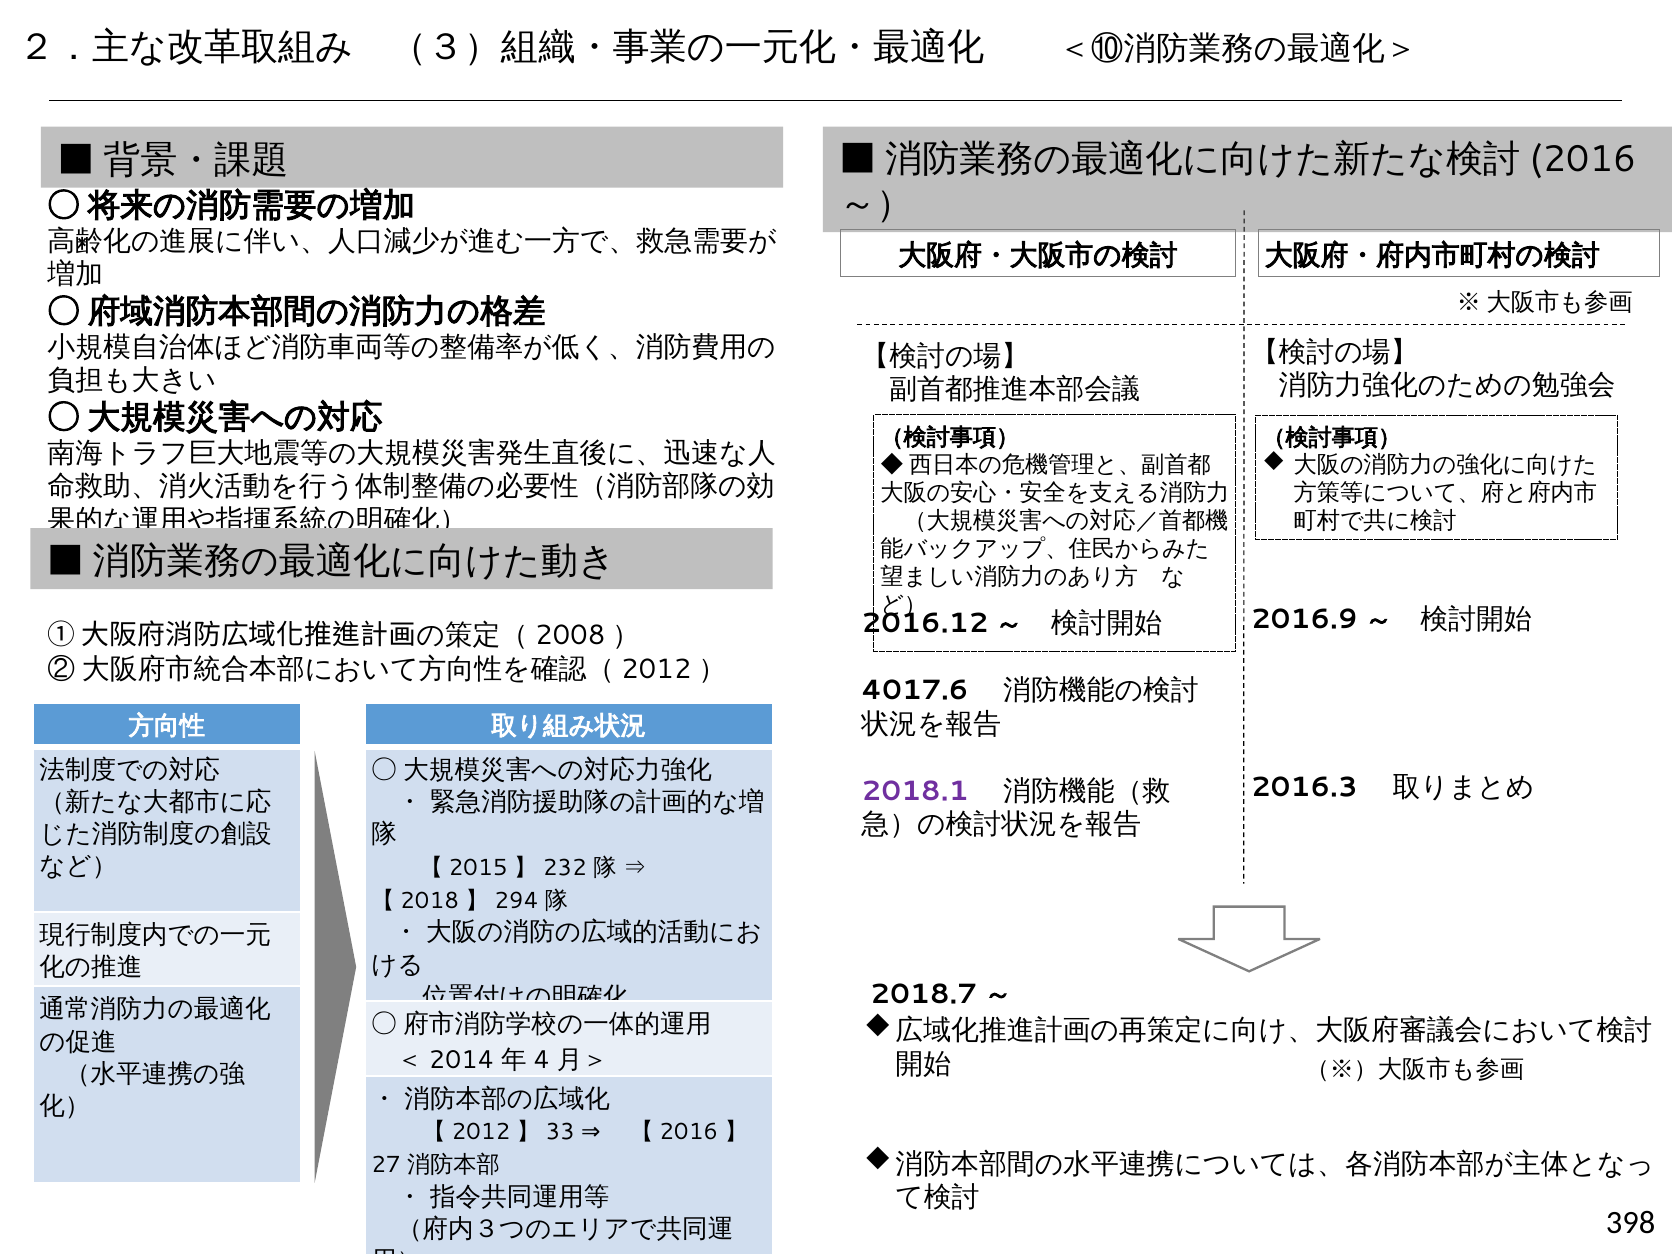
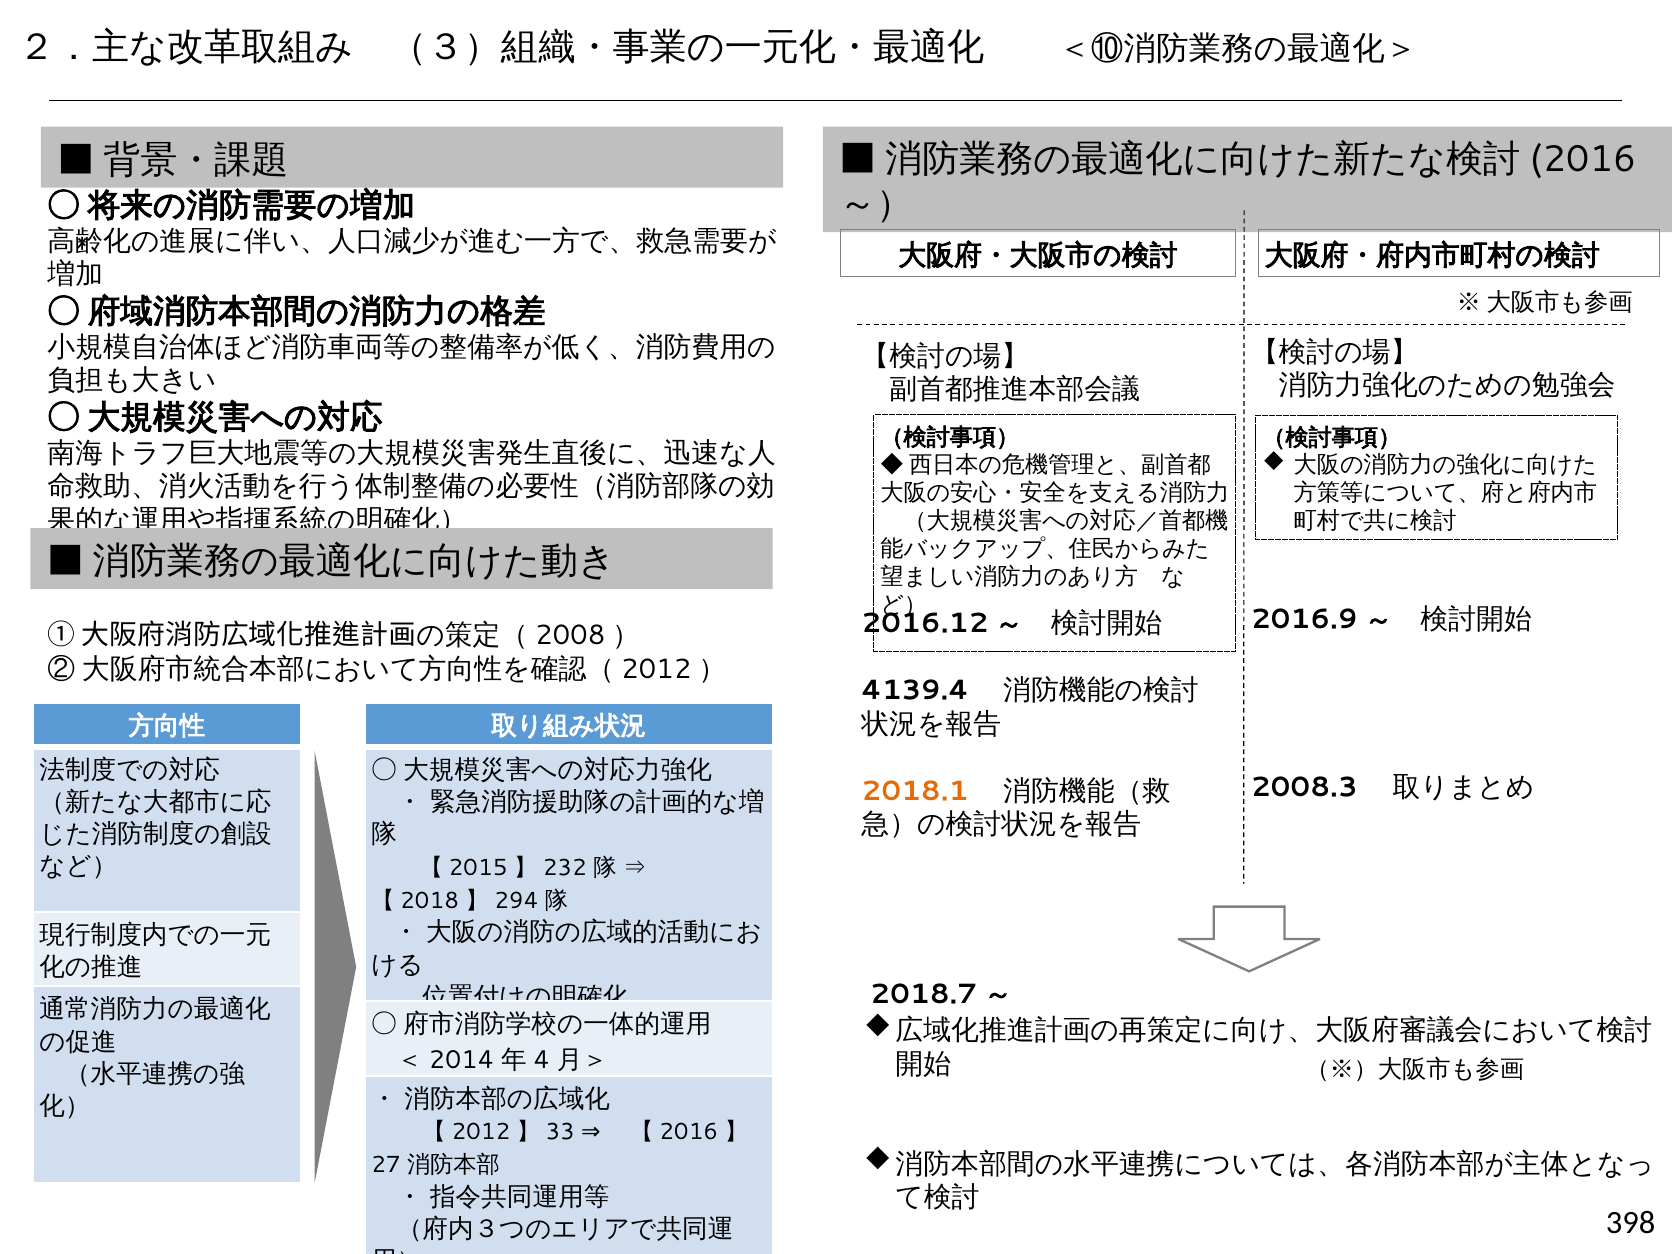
4017.6: 4017.6 -> 4139.4
2016.3: 2016.3 -> 2008.3
2018.1 colour: purple -> orange
